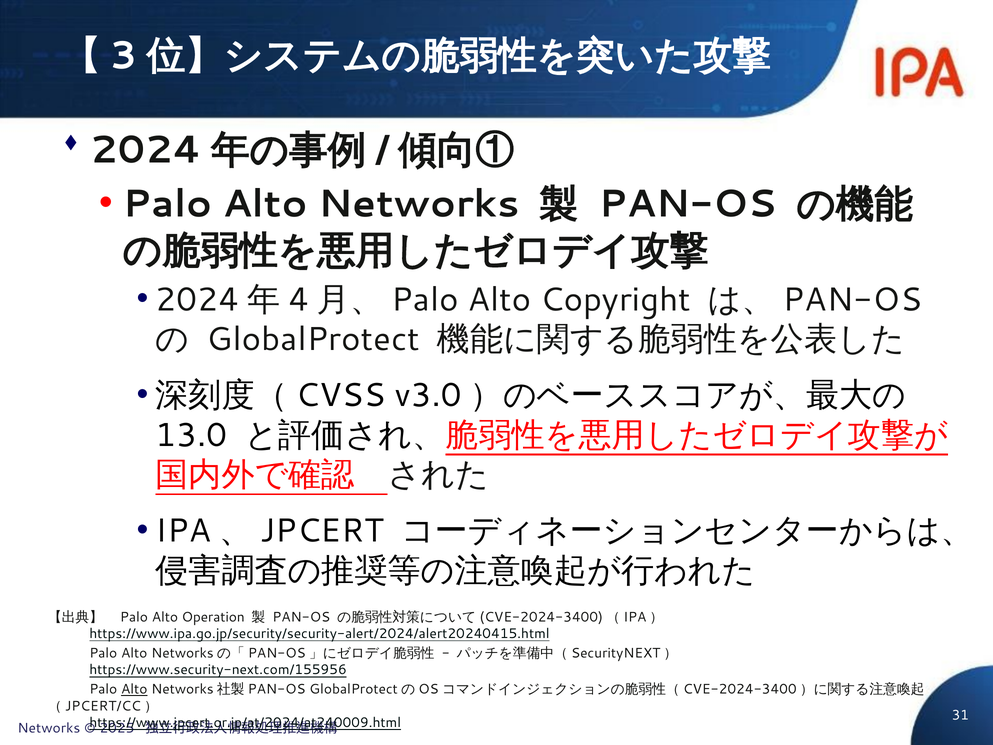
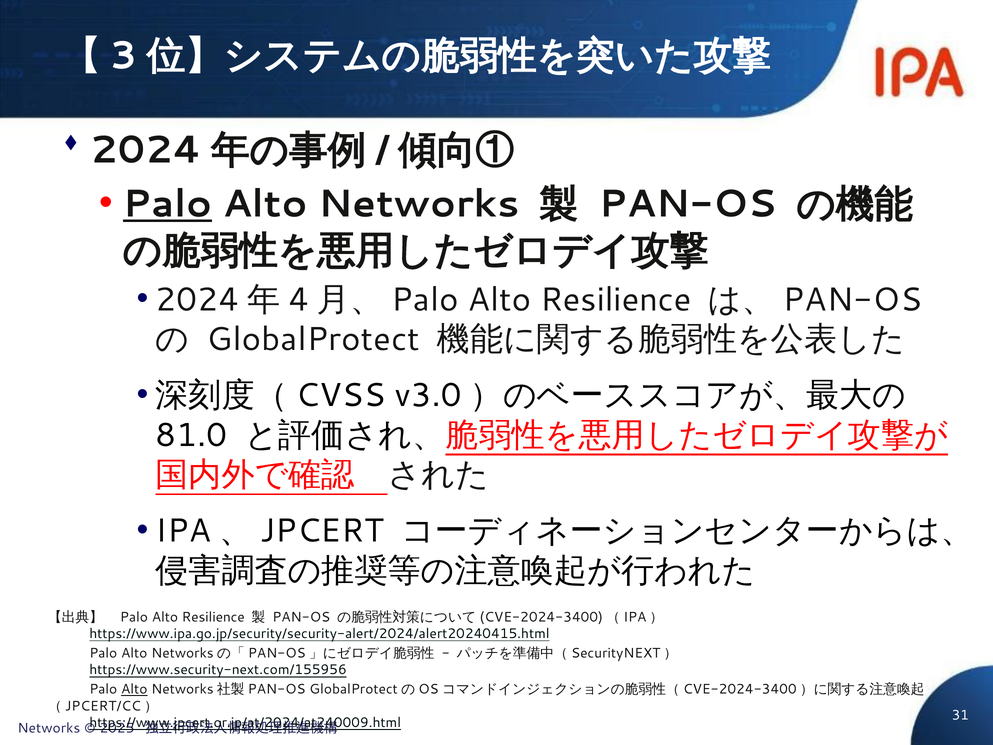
Palo at (168, 204) underline: none -> present
Copyright at (616, 300): Copyright -> Resilience
13.0: 13.0 -> 81.0
Palo Alto Operation: Operation -> Resilience
